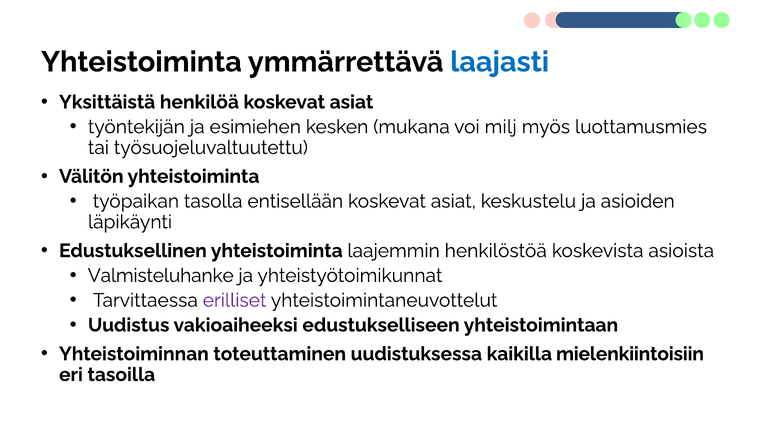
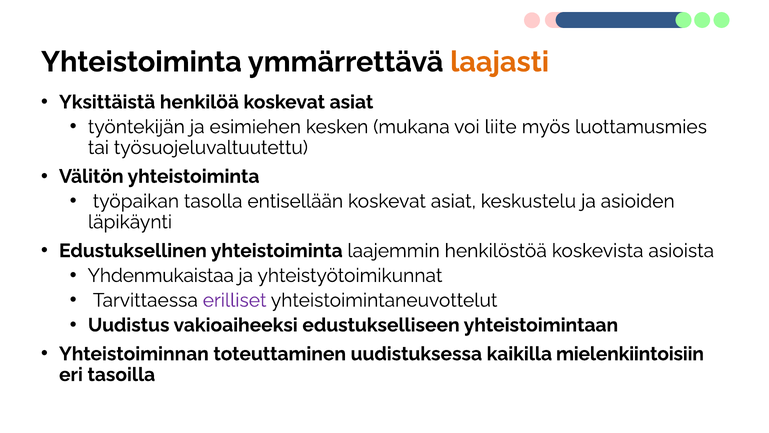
laajasti colour: blue -> orange
milj: milj -> liite
Valmisteluhanke: Valmisteluhanke -> Yhdenmukaistaa
